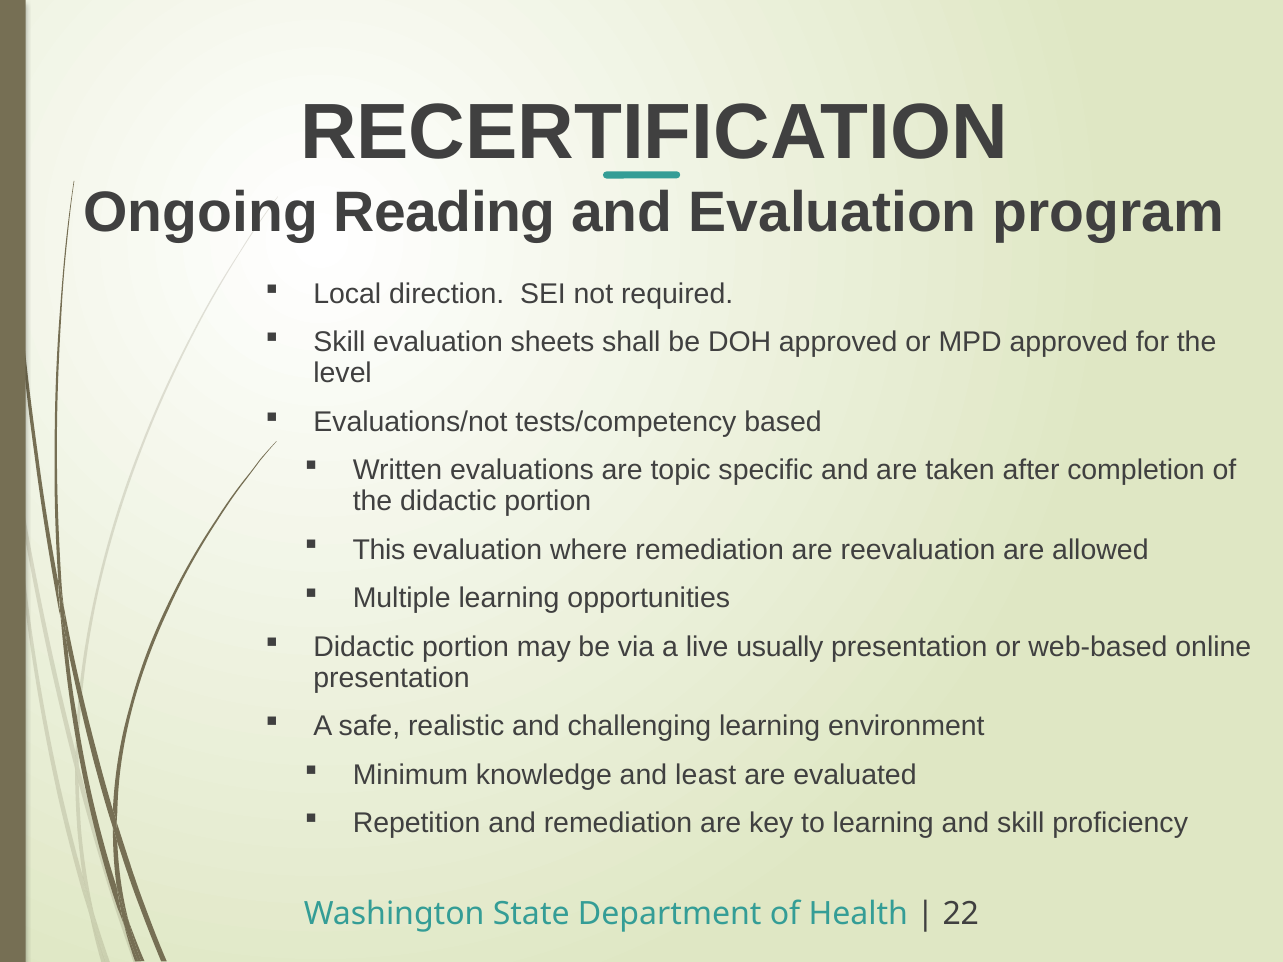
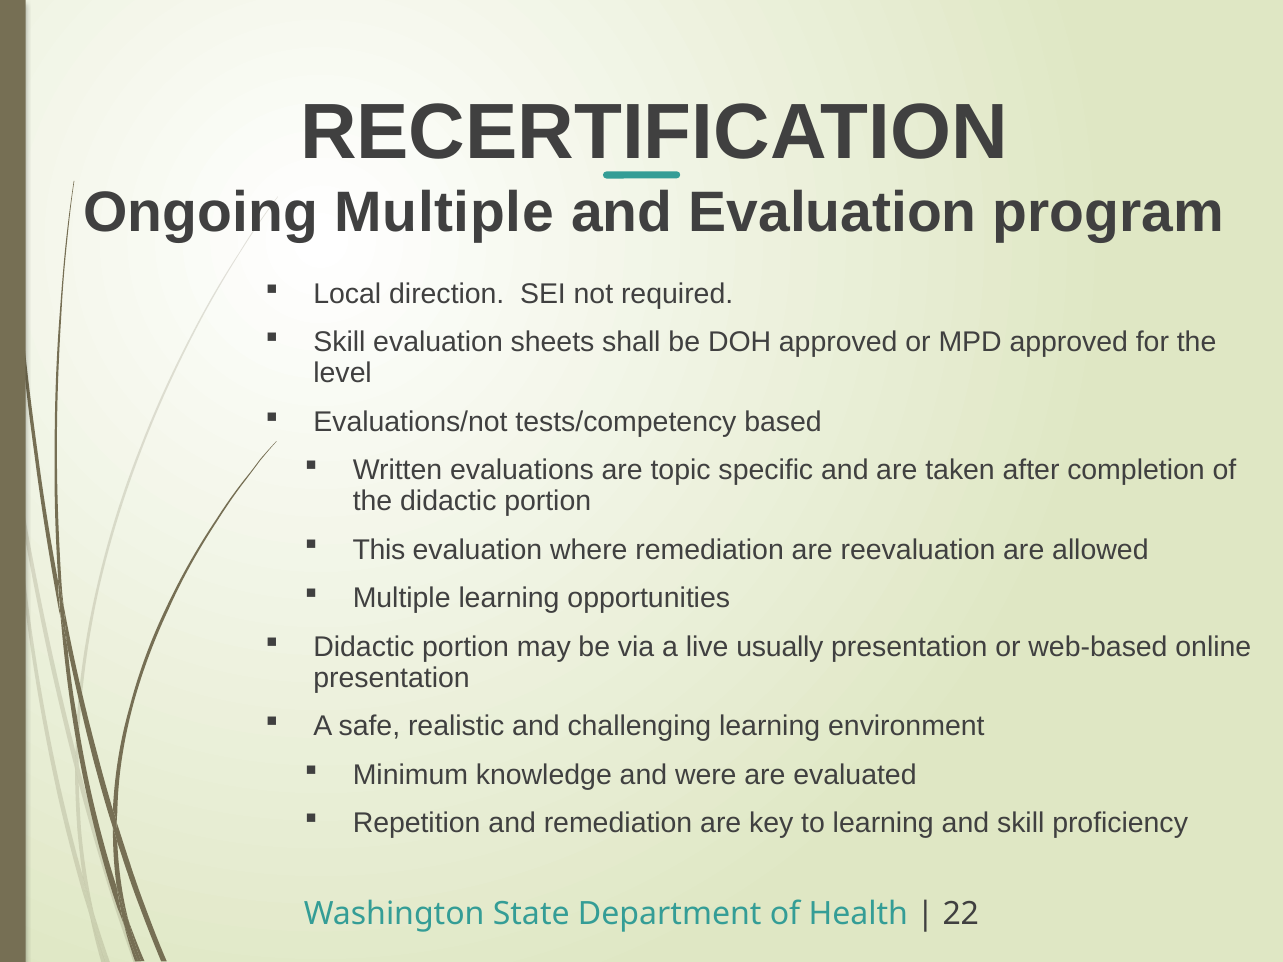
Ongoing Reading: Reading -> Multiple
least: least -> were
